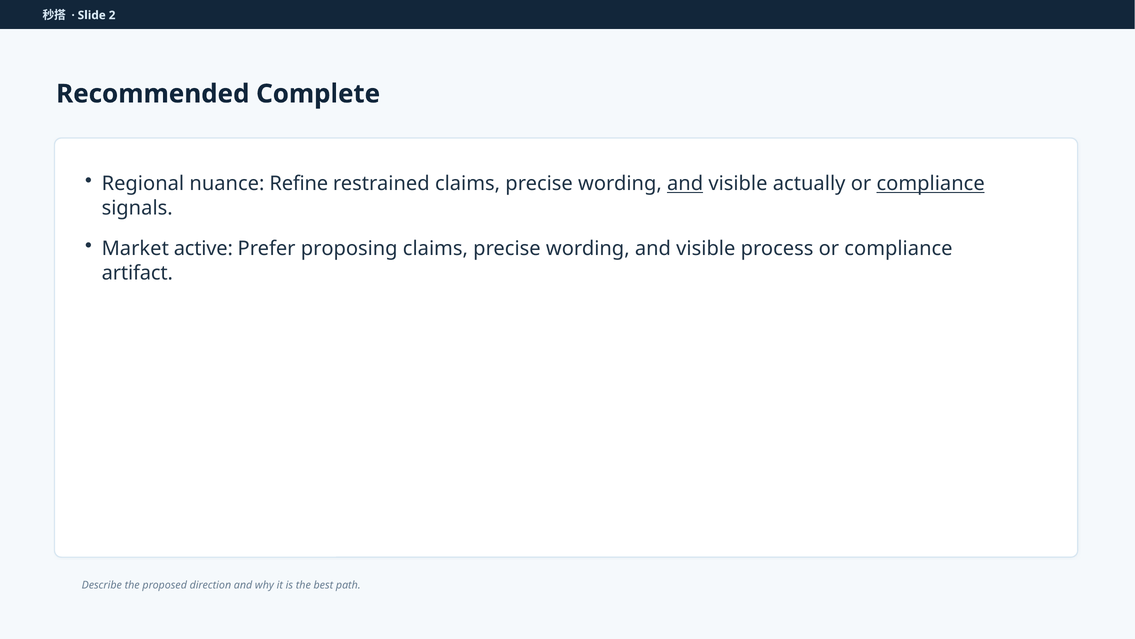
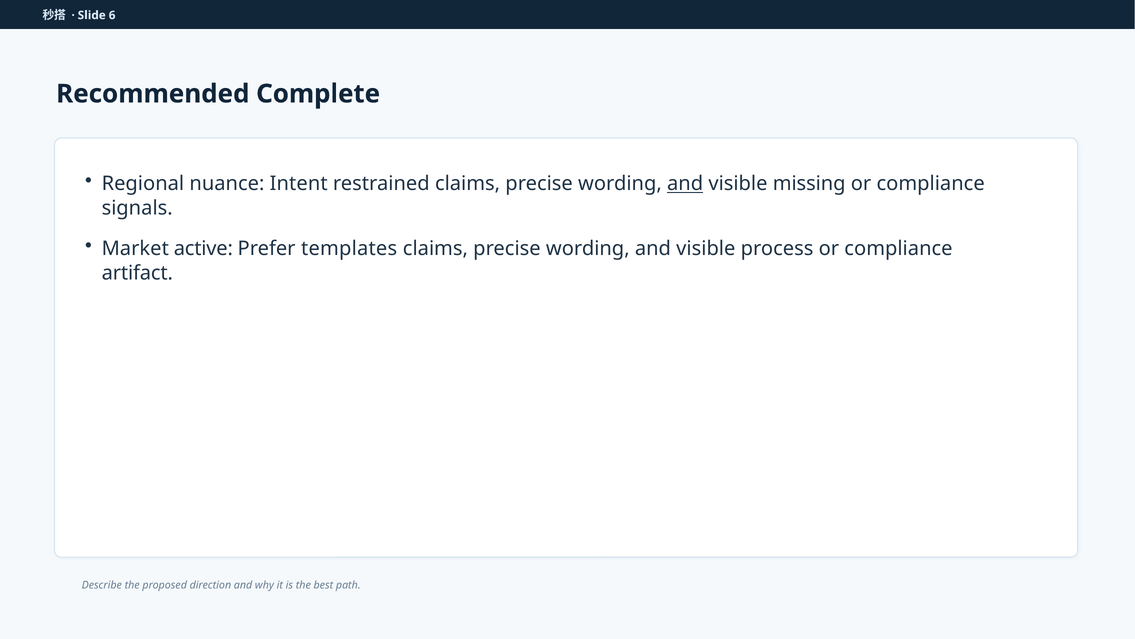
2: 2 -> 6
Refine: Refine -> Intent
actually: actually -> missing
compliance at (931, 184) underline: present -> none
proposing: proposing -> templates
